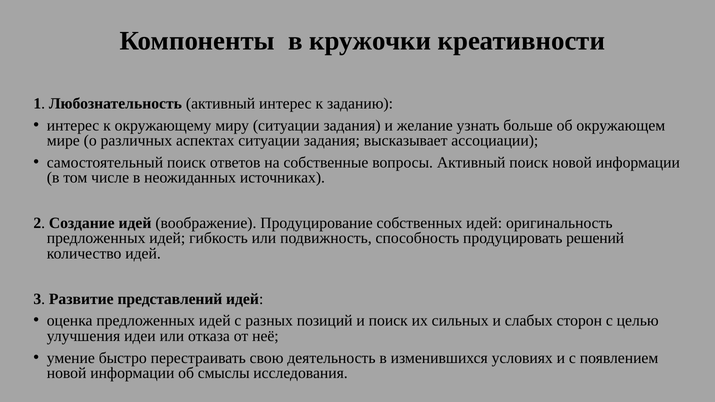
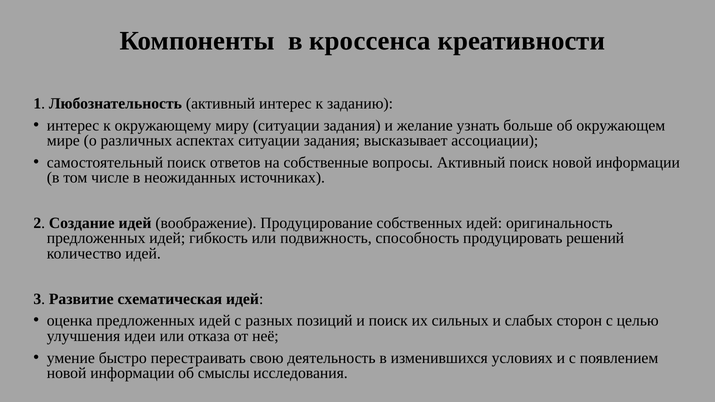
кружочки: кружочки -> кроссенса
представлений: представлений -> схематическая
